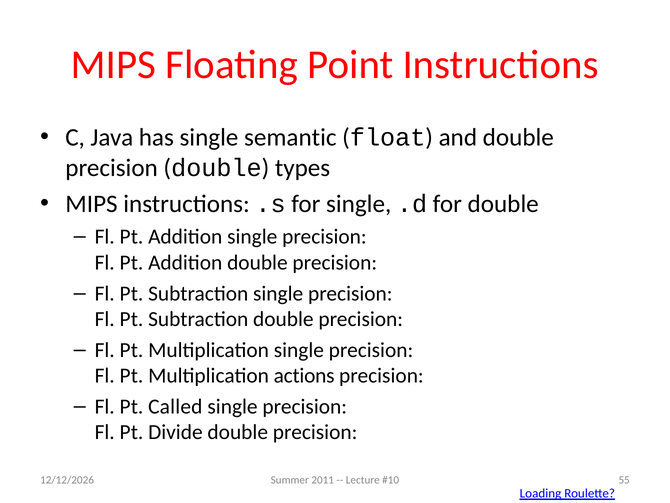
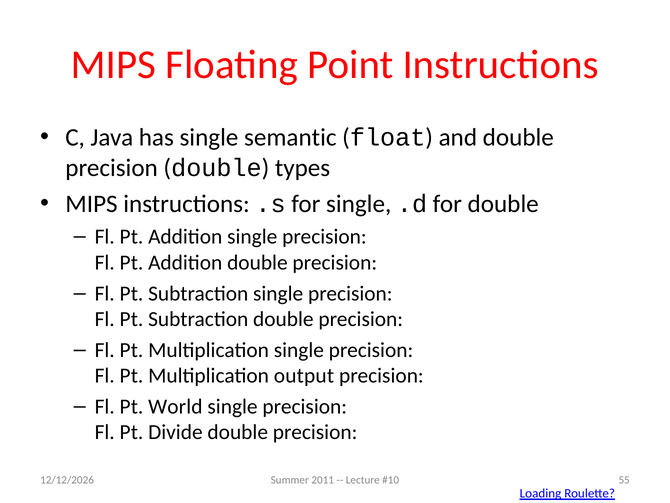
actions: actions -> output
Called: Called -> World
